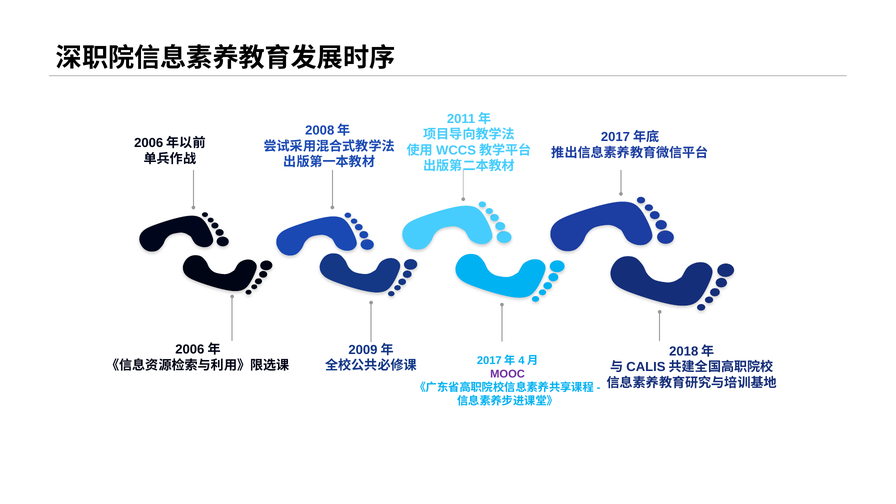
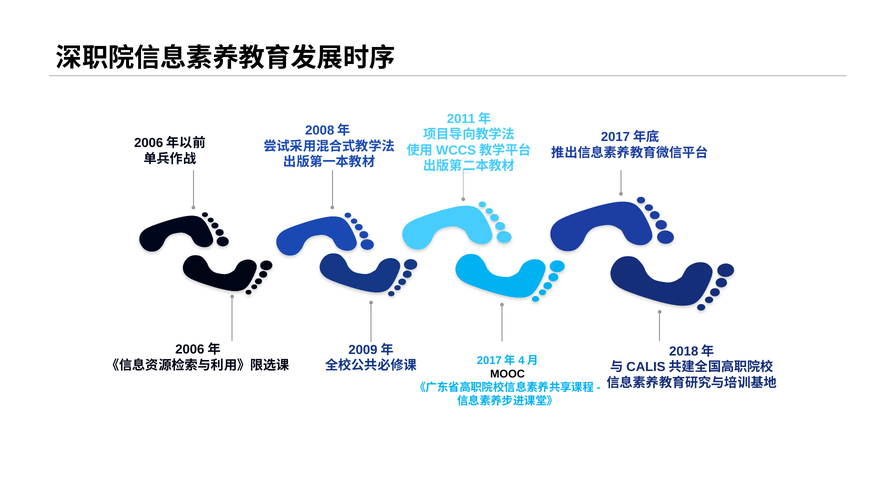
MOOC colour: purple -> black
